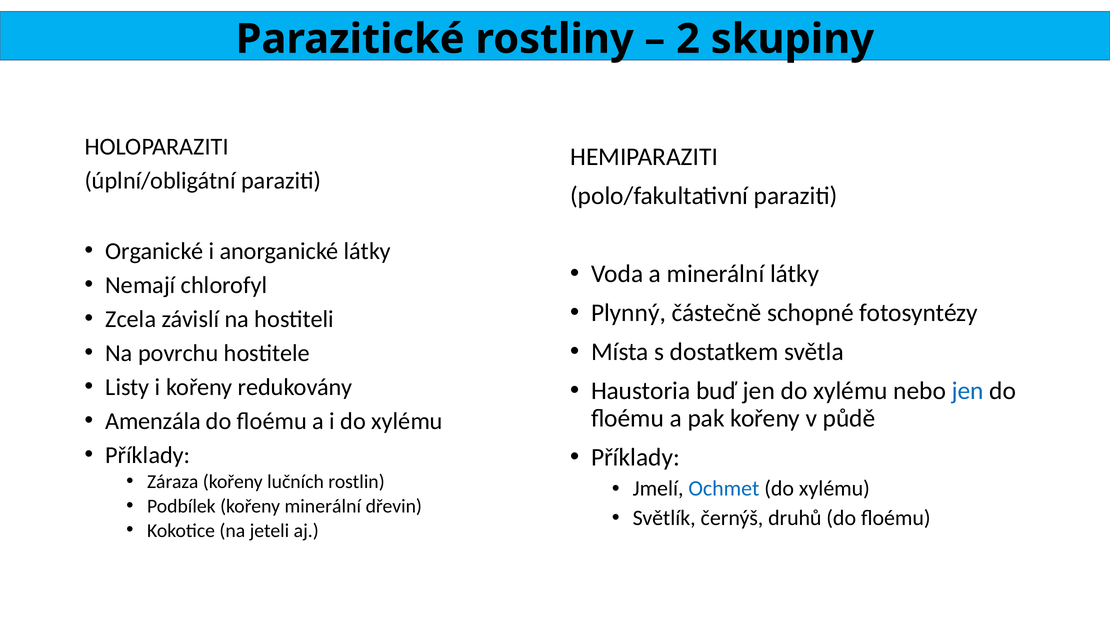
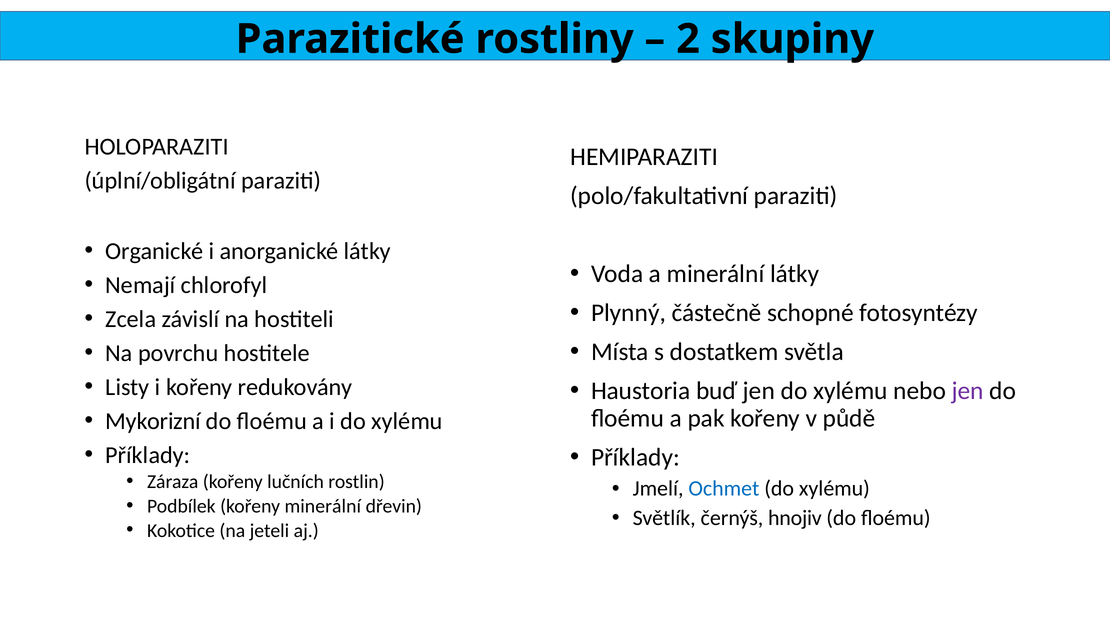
jen at (968, 391) colour: blue -> purple
Amenzála: Amenzála -> Mykorizní
druhů: druhů -> hnojiv
